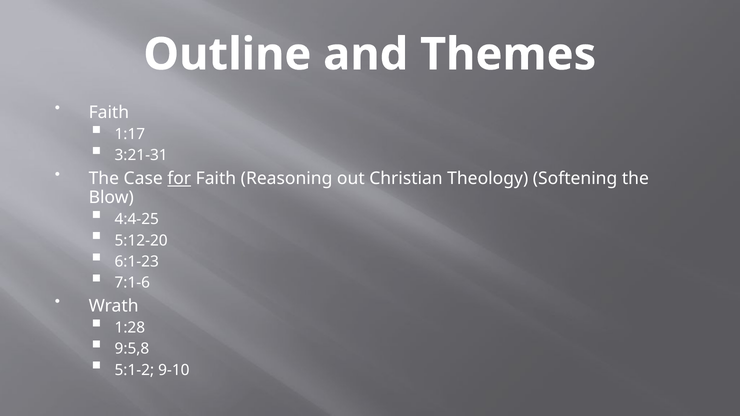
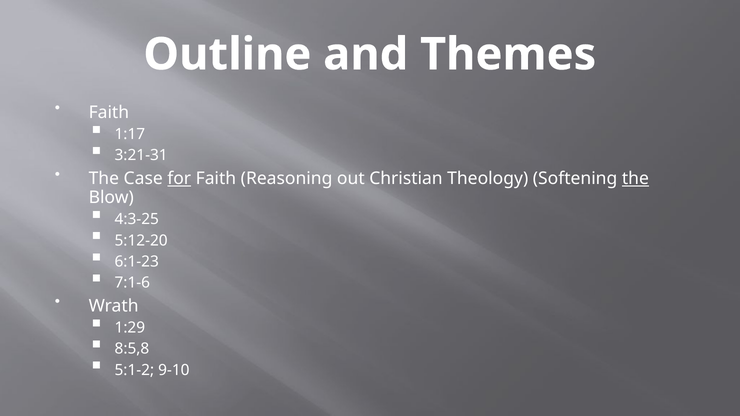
the at (635, 179) underline: none -> present
4:4-25: 4:4-25 -> 4:3-25
1:28: 1:28 -> 1:29
9:5,8: 9:5,8 -> 8:5,8
